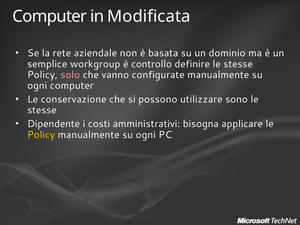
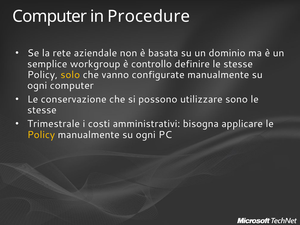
Modificata: Modificata -> Procedure
solo colour: pink -> yellow
Dipendente: Dipendente -> Trimestrale
